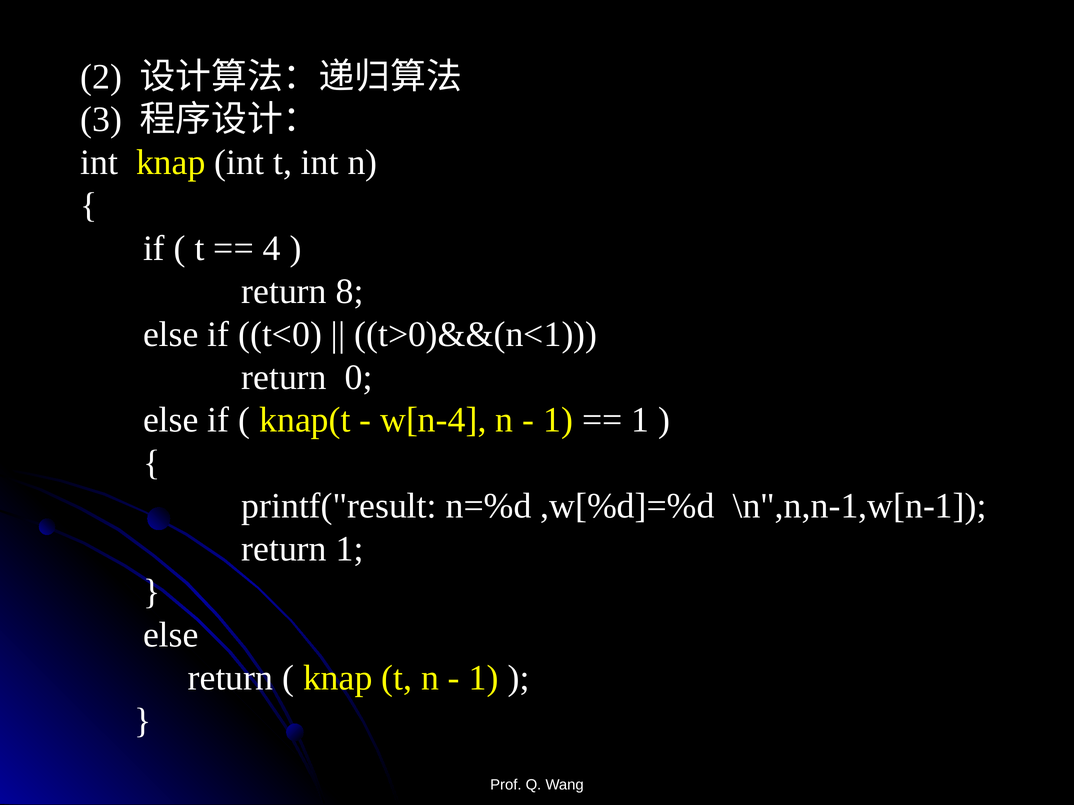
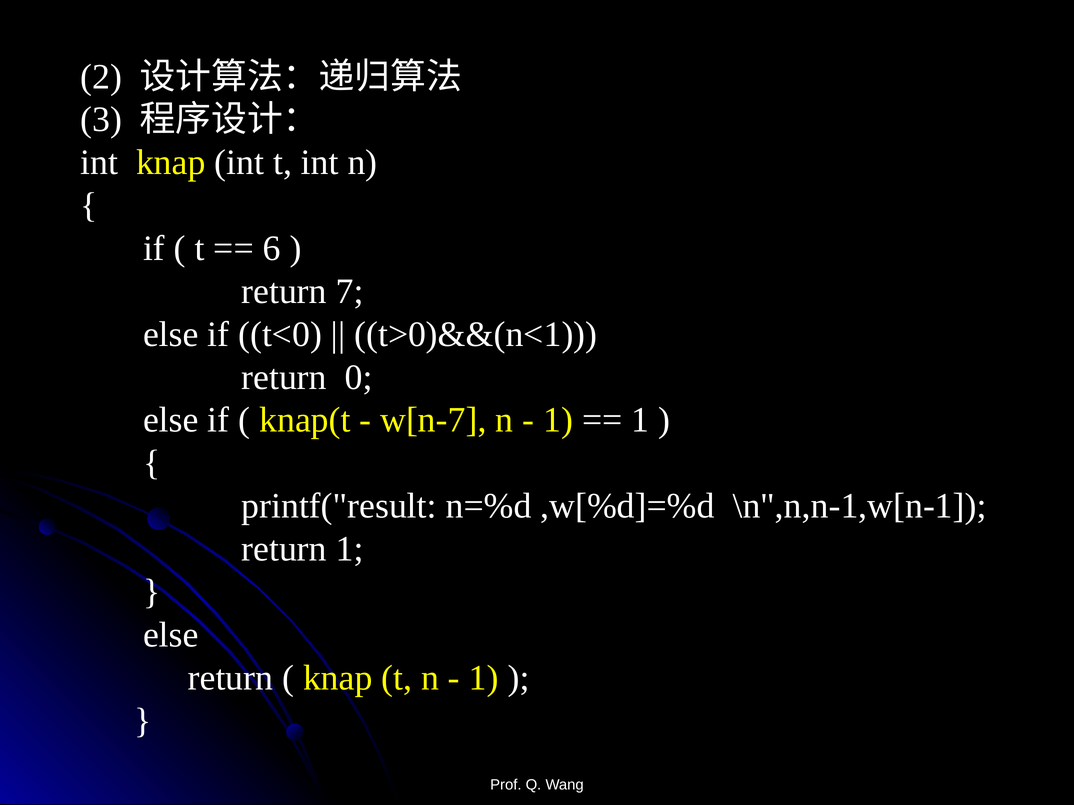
4: 4 -> 6
8: 8 -> 7
w[n-4: w[n-4 -> w[n-7
